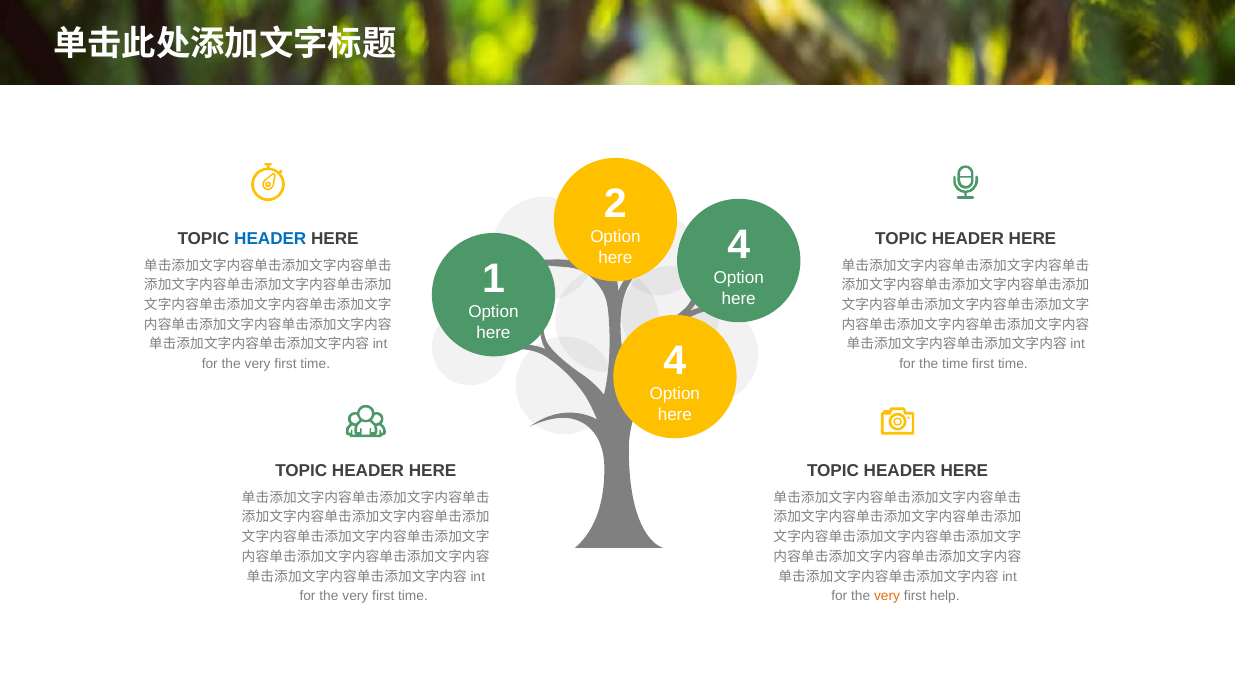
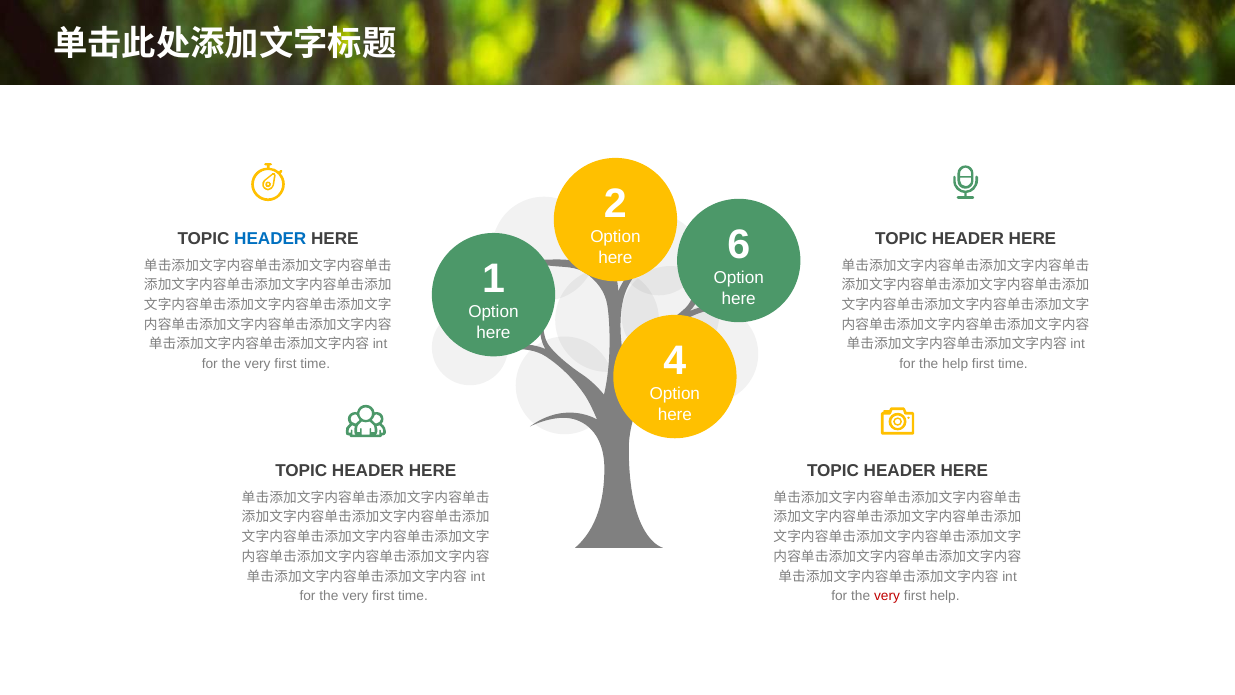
4 at (739, 244): 4 -> 6
the time: time -> help
very at (887, 596) colour: orange -> red
